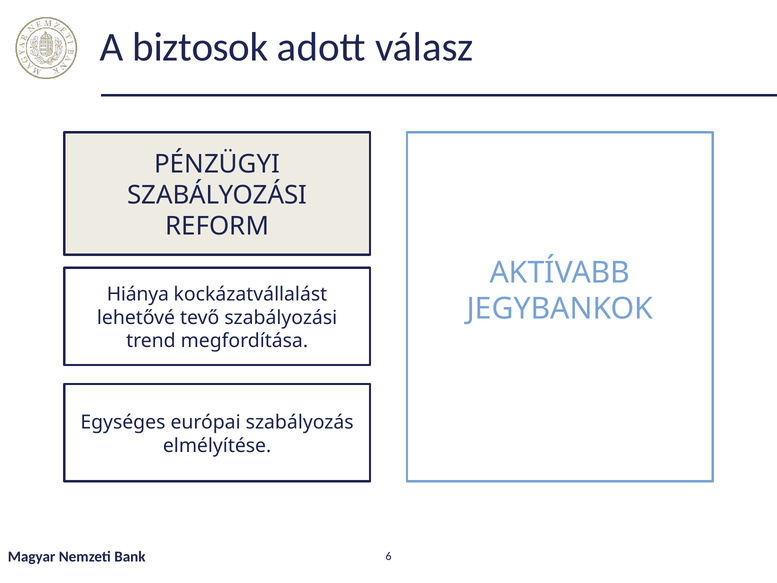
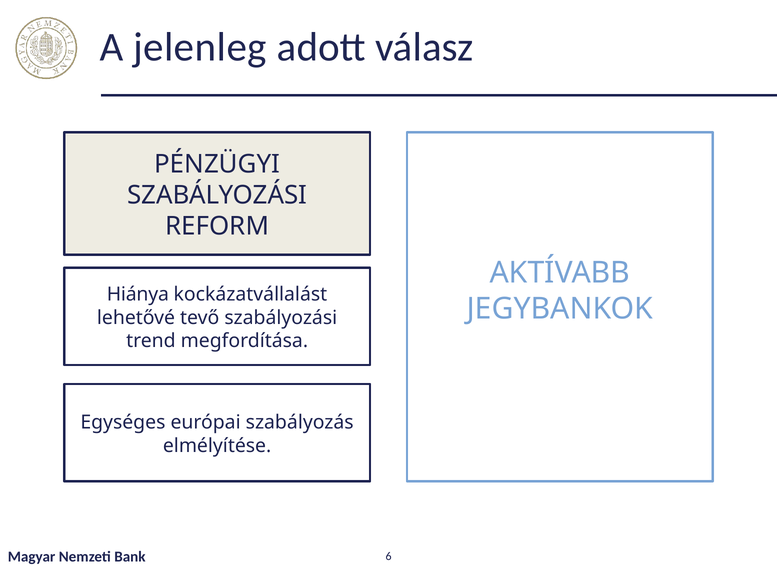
biztosok: biztosok -> jelenleg
